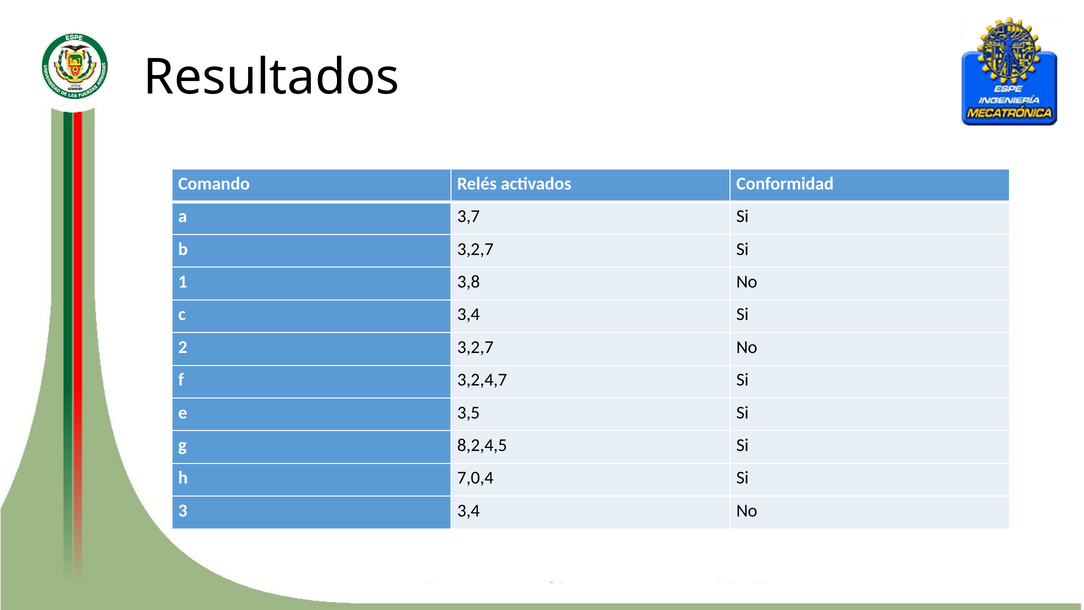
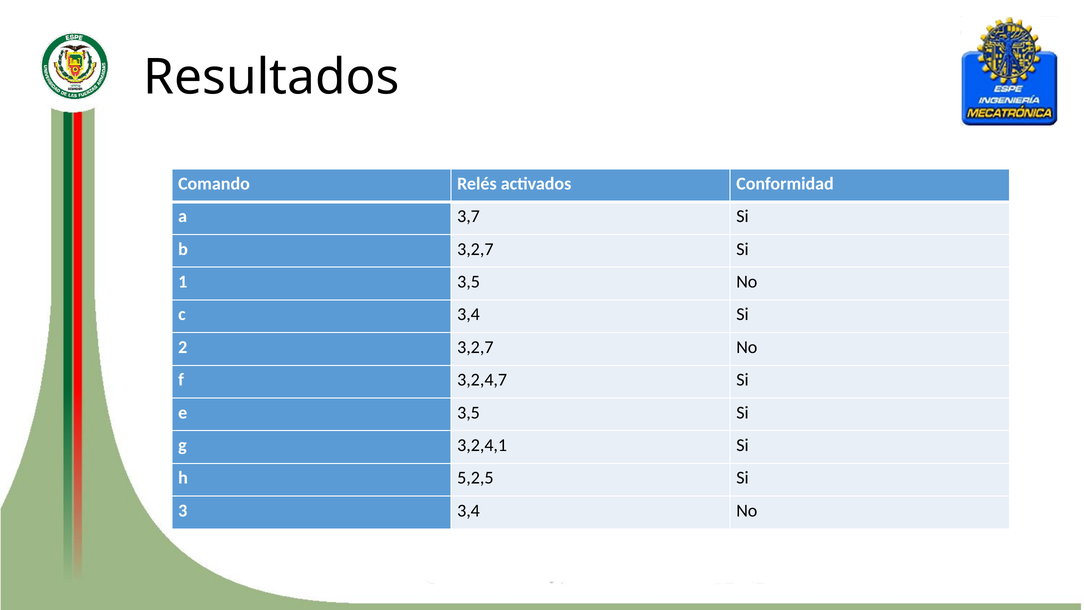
1 3,8: 3,8 -> 3,5
8,2,4,5: 8,2,4,5 -> 3,2,4,1
7,0,4: 7,0,4 -> 5,2,5
